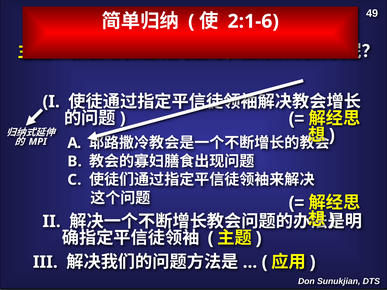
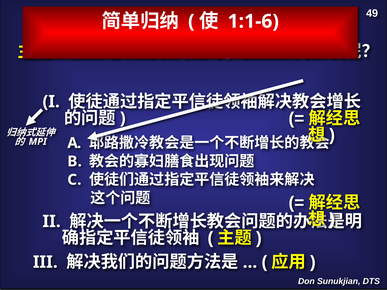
2:1-6: 2:1-6 -> 1:1-6
